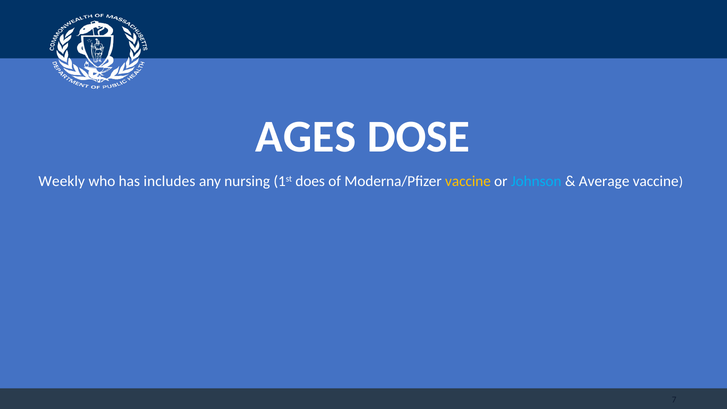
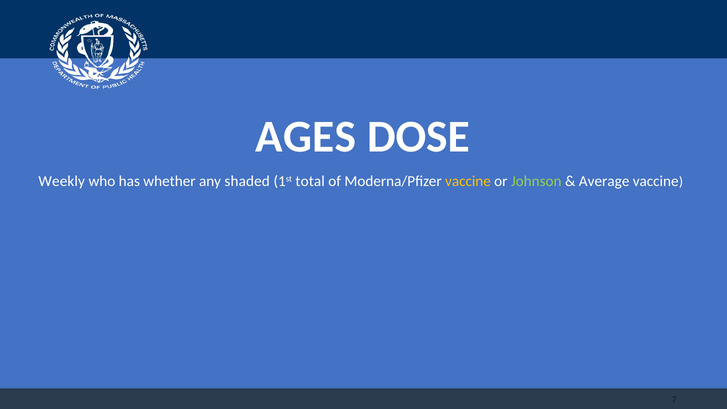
includes: includes -> whether
nursing: nursing -> shaded
does: does -> total
Johnson colour: light blue -> light green
